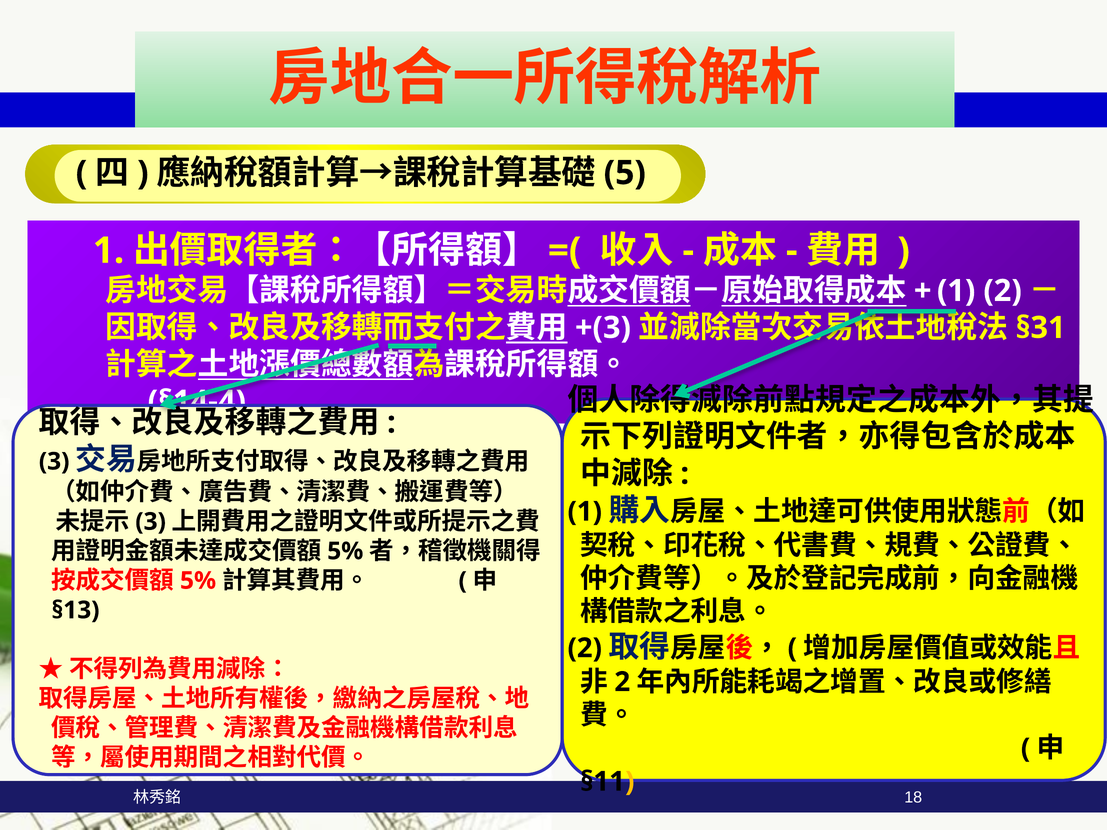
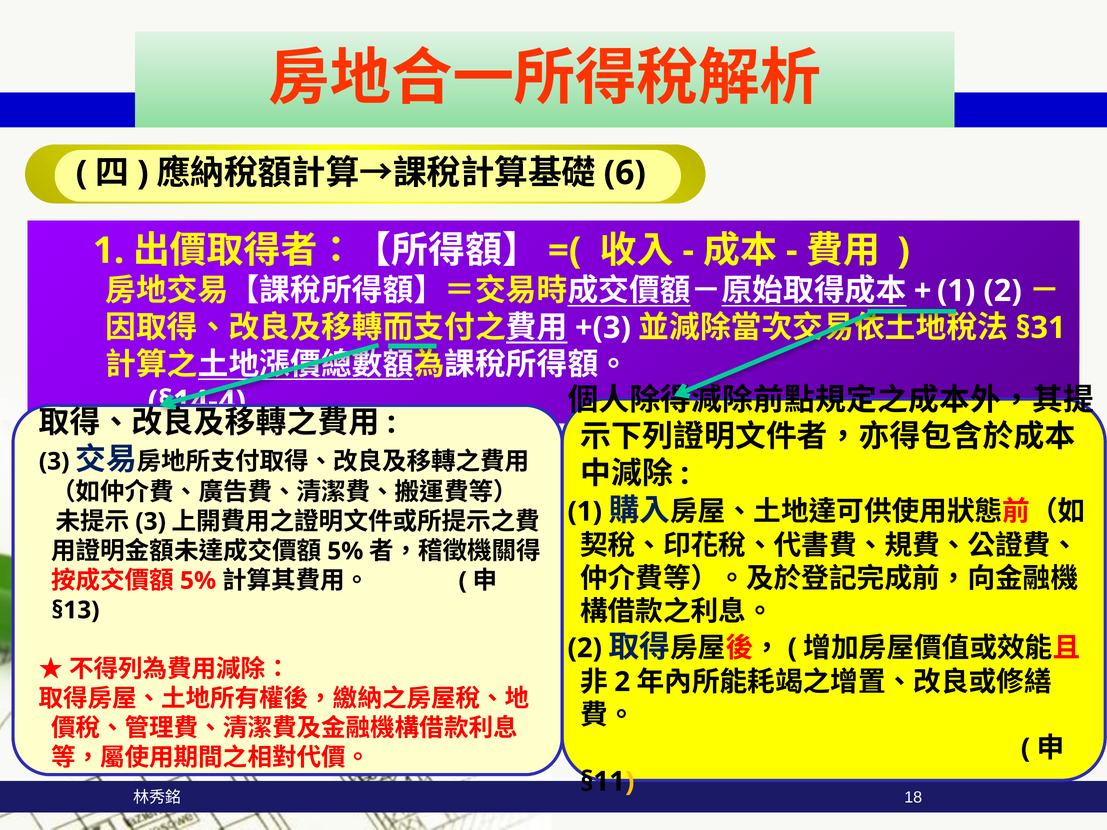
5: 5 -> 6
